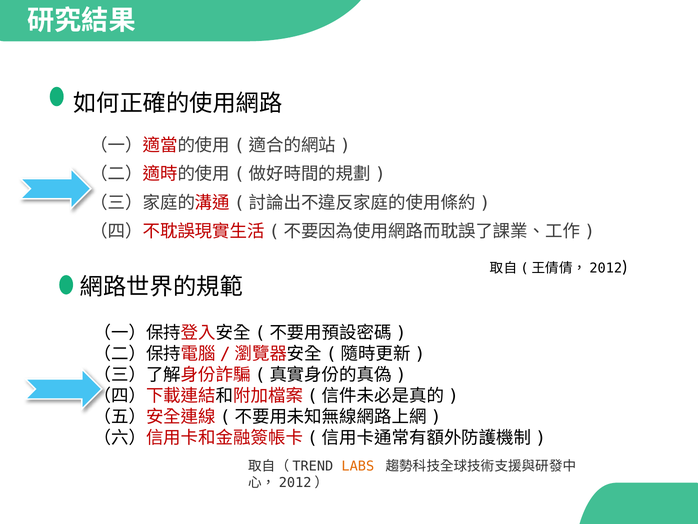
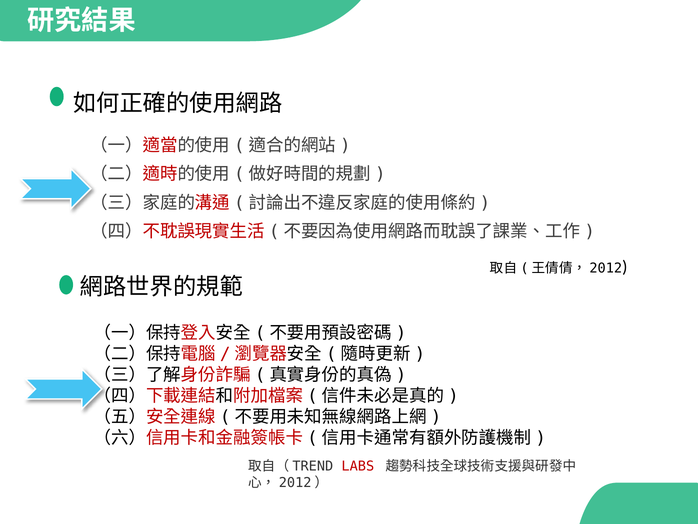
LABS colour: orange -> red
